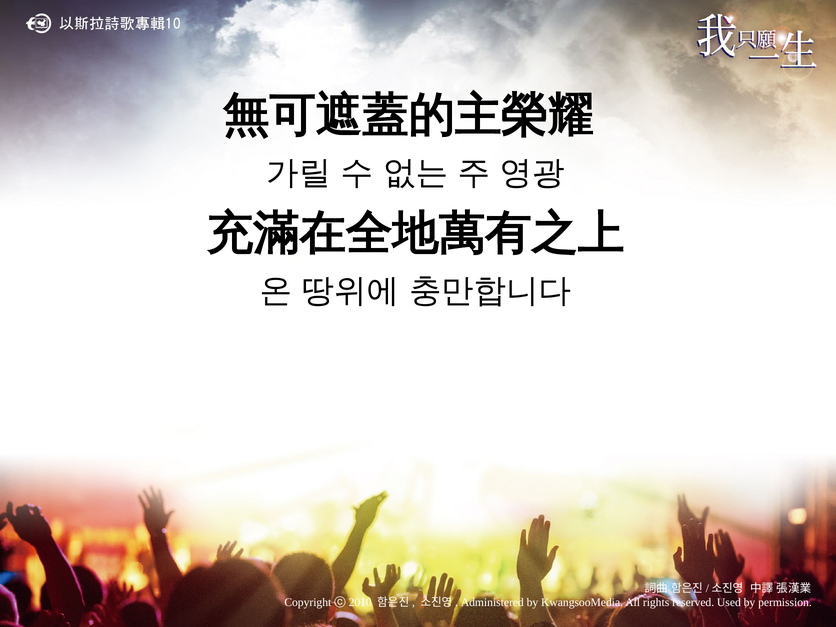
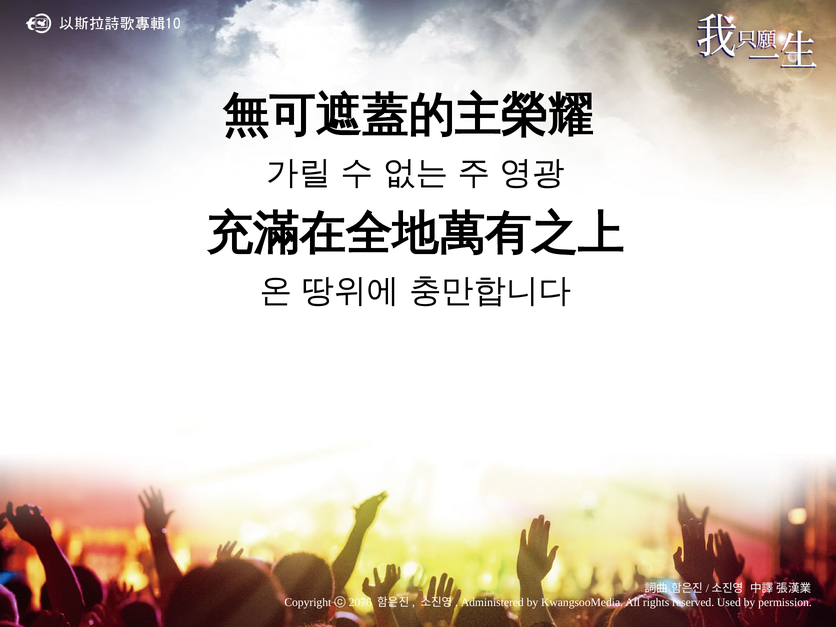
2010: 2010 -> 2076
